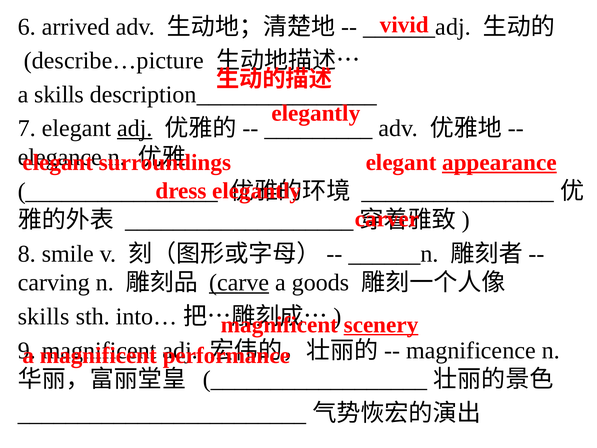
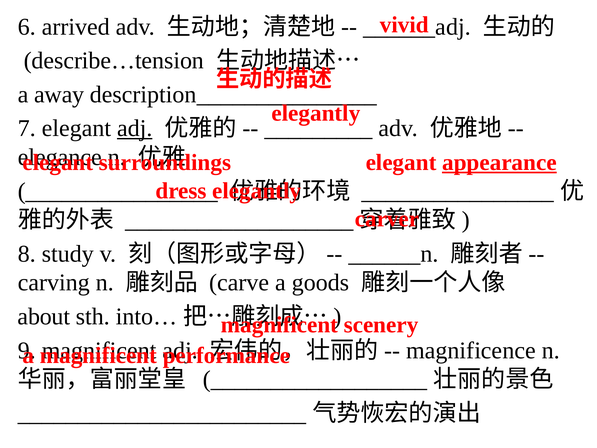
describe…picture: describe…picture -> describe…tension
a skills: skills -> away
smile: smile -> study
carve underline: present -> none
skills at (44, 316): skills -> about
scenery underline: present -> none
